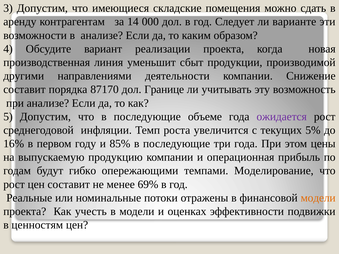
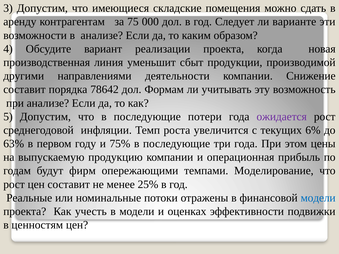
14: 14 -> 75
87170: 87170 -> 78642
Границе: Границе -> Формам
объеме: объеме -> потери
5%: 5% -> 6%
16%: 16% -> 63%
85%: 85% -> 75%
гибко: гибко -> фирм
69%: 69% -> 25%
модели at (318, 198) colour: orange -> blue
